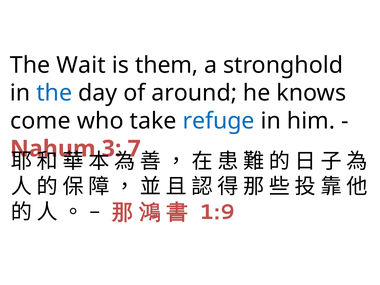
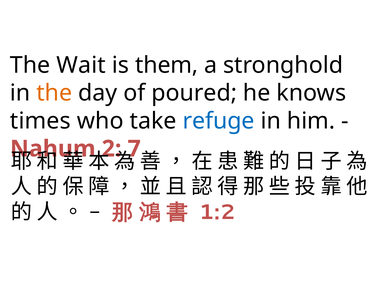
the at (54, 93) colour: blue -> orange
around: around -> poured
come: come -> times
3: 3 -> 2
1:9: 1:9 -> 1:2
